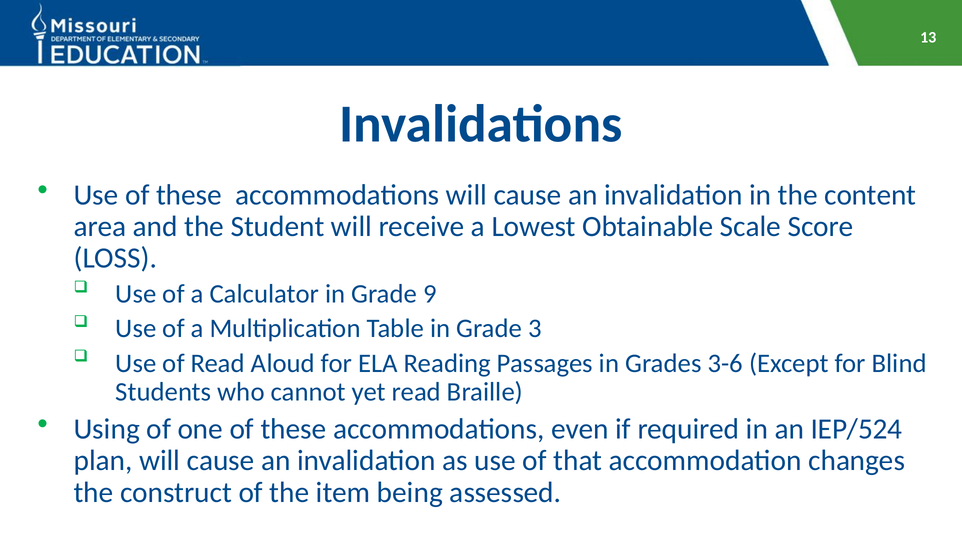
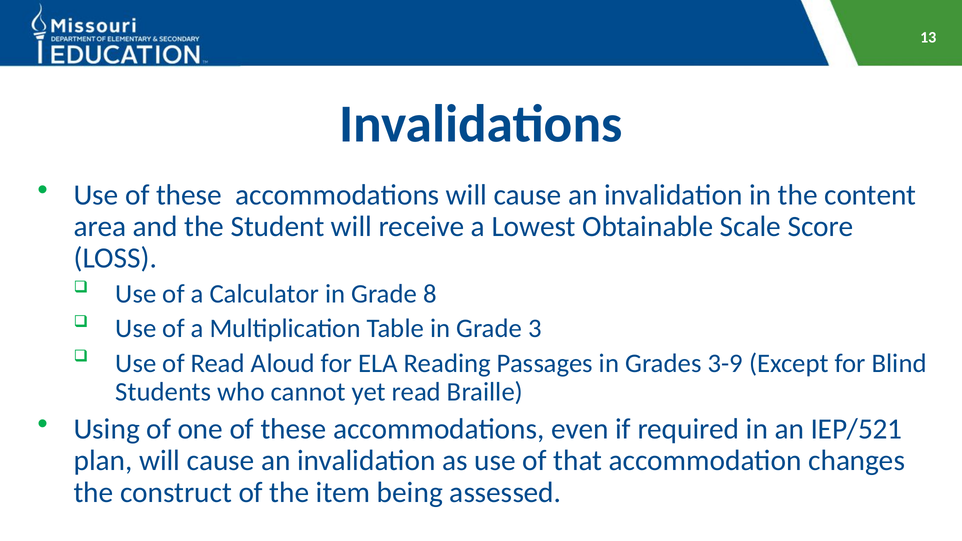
9: 9 -> 8
3-6: 3-6 -> 3-9
IEP/524: IEP/524 -> IEP/521
